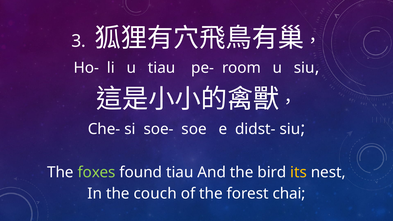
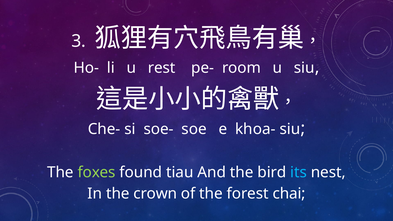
u tiau: tiau -> rest
didst-: didst- -> khoa-
its colour: yellow -> light blue
couch: couch -> crown
